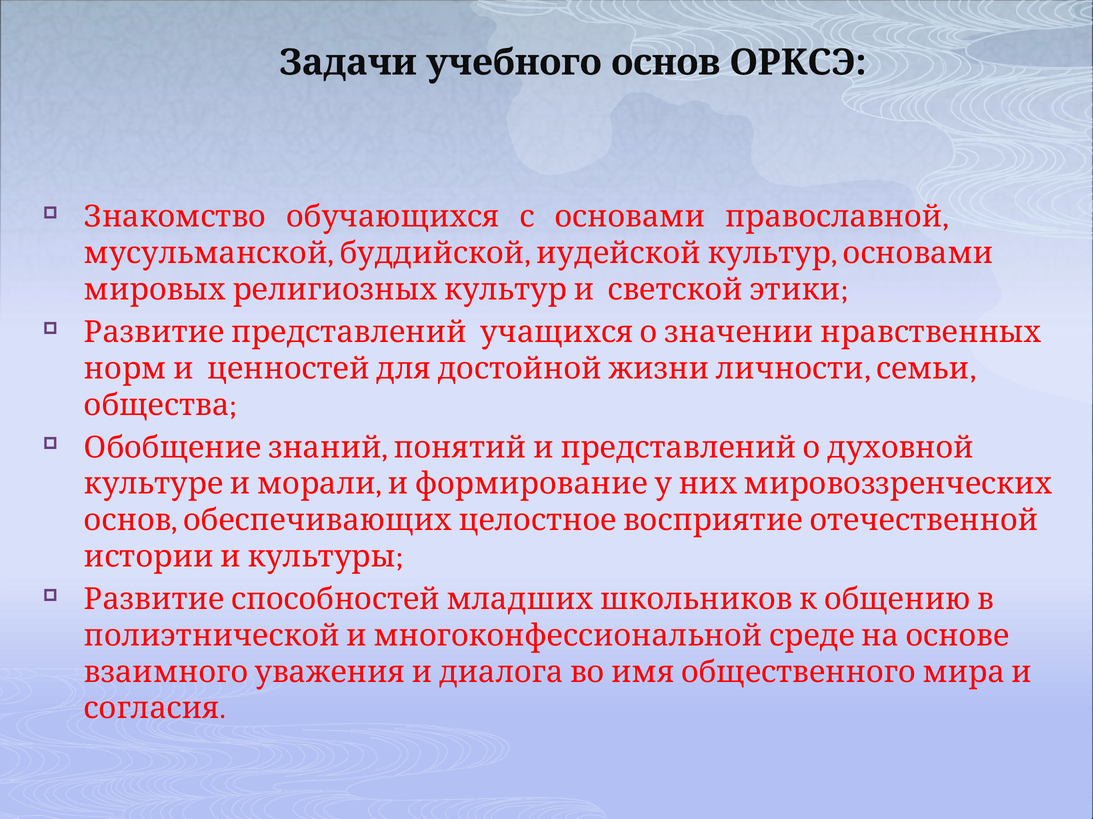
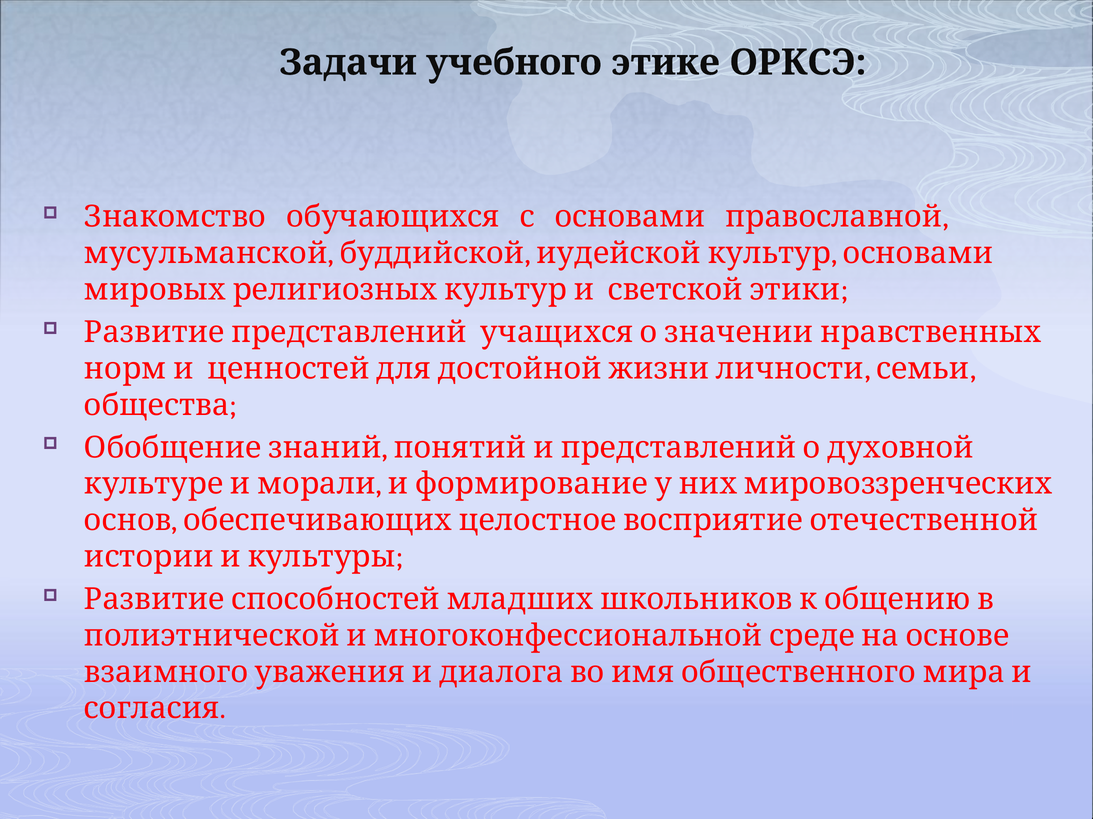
учебного основ: основ -> этике
